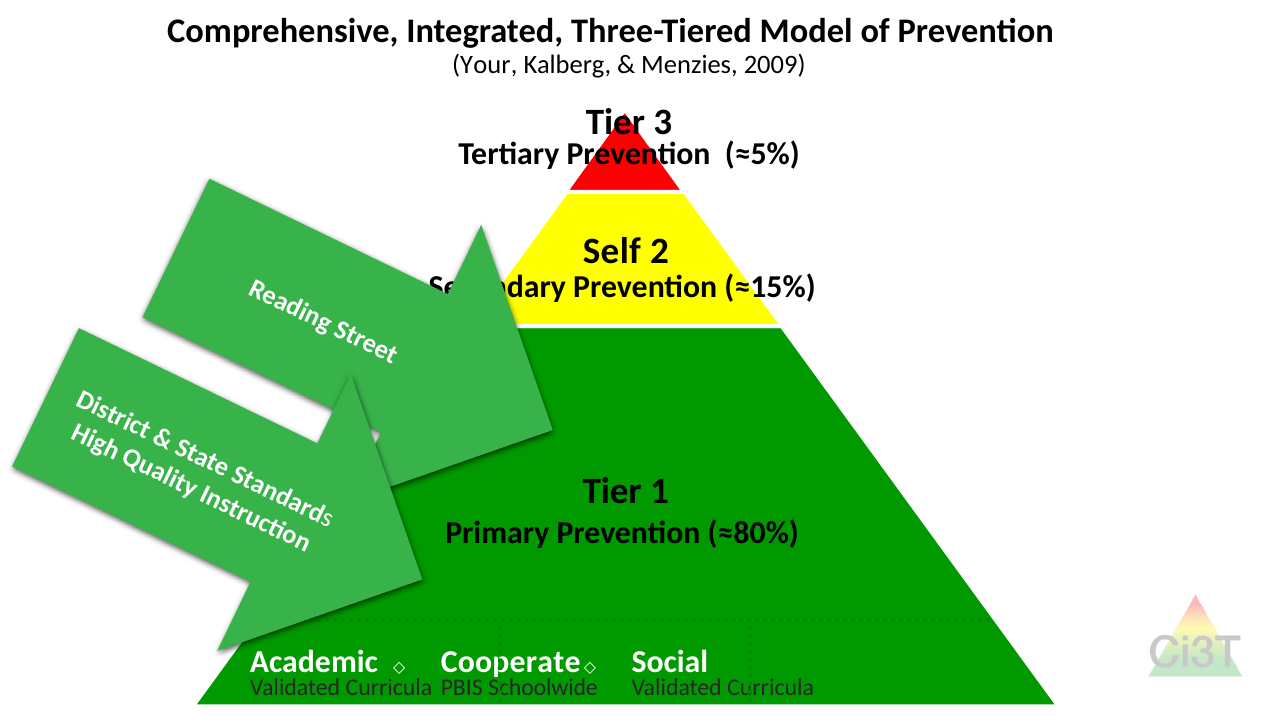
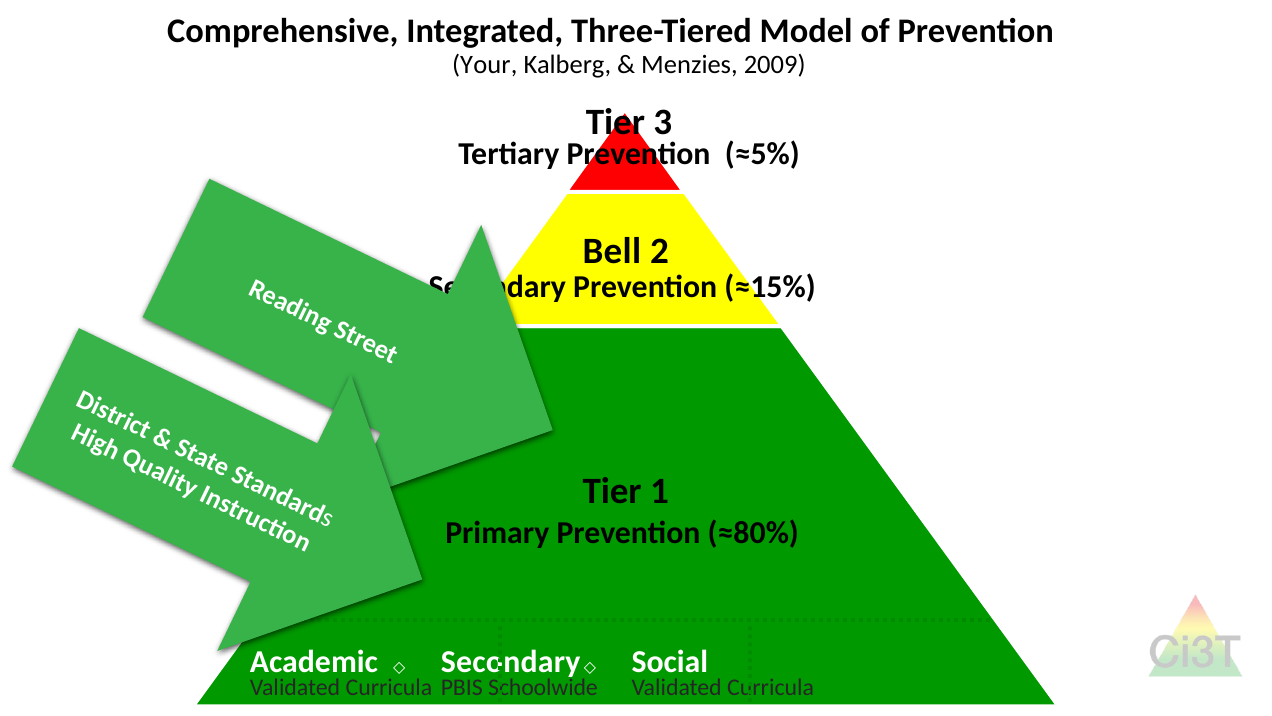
Self: Self -> Bell
Cooperate at (511, 661): Cooperate -> Secondary
